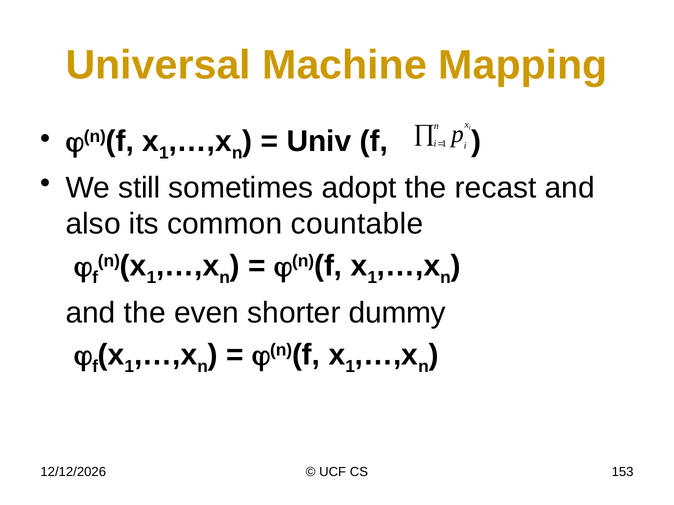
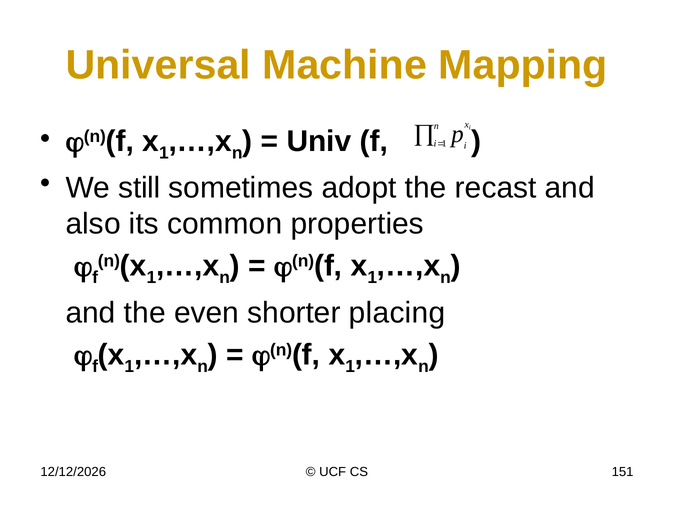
countable: countable -> properties
dummy: dummy -> placing
153: 153 -> 151
